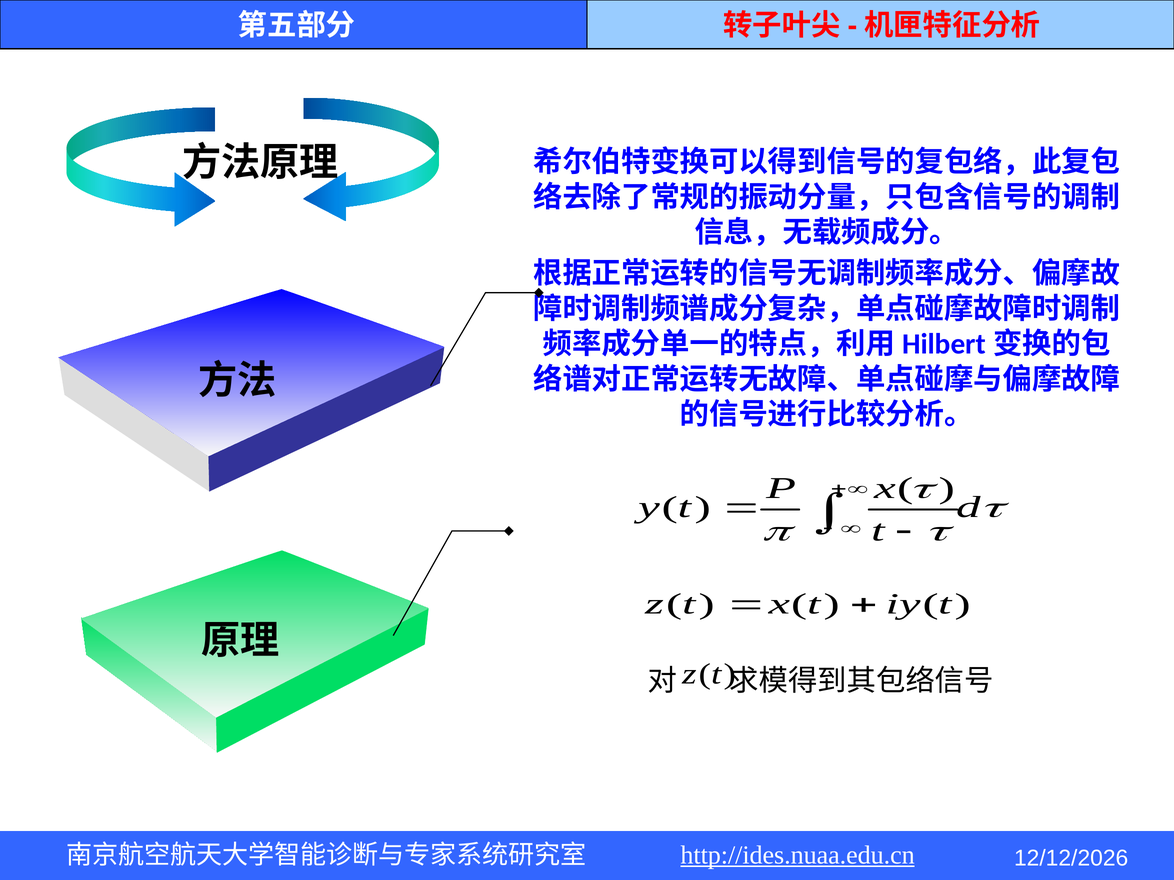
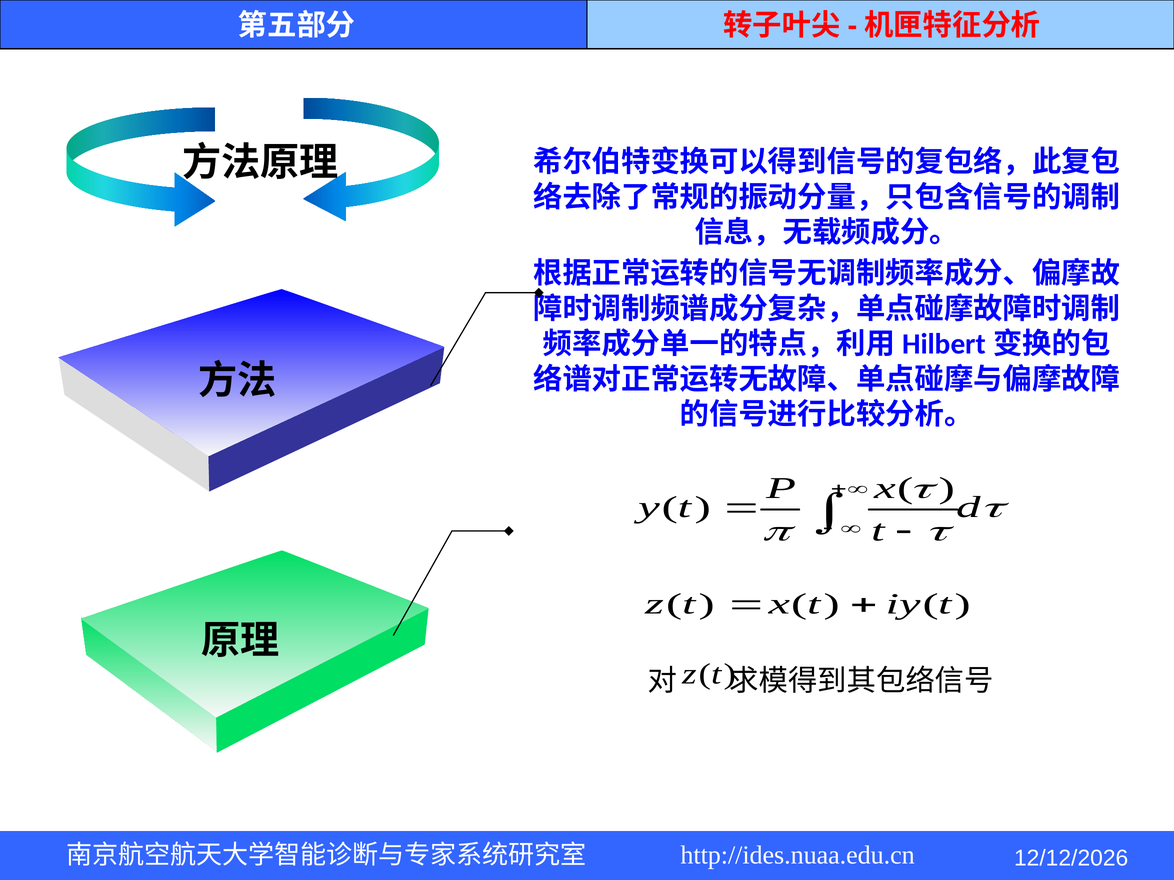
http://ides.nuaa.edu.cn underline: present -> none
